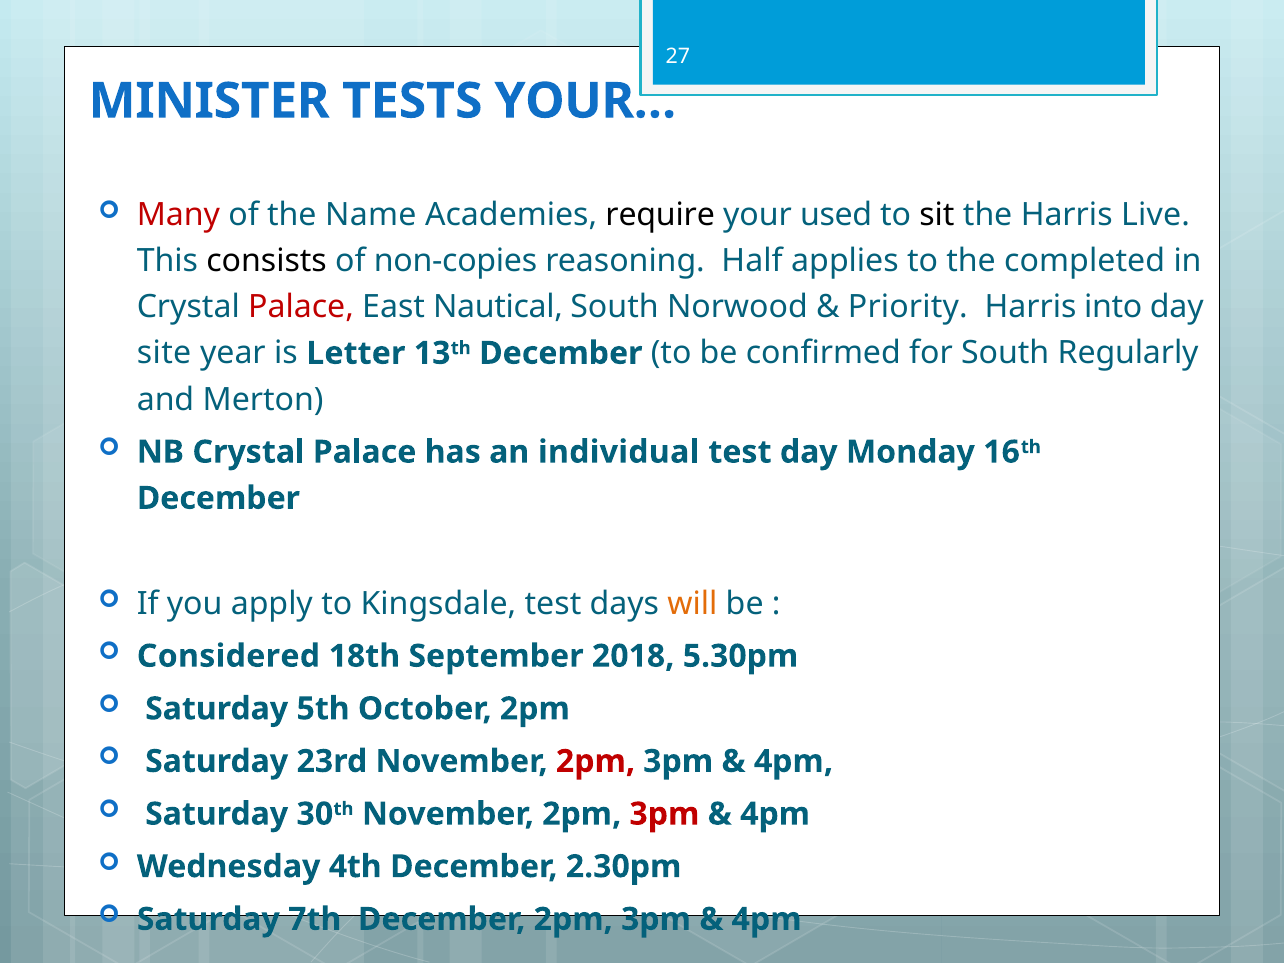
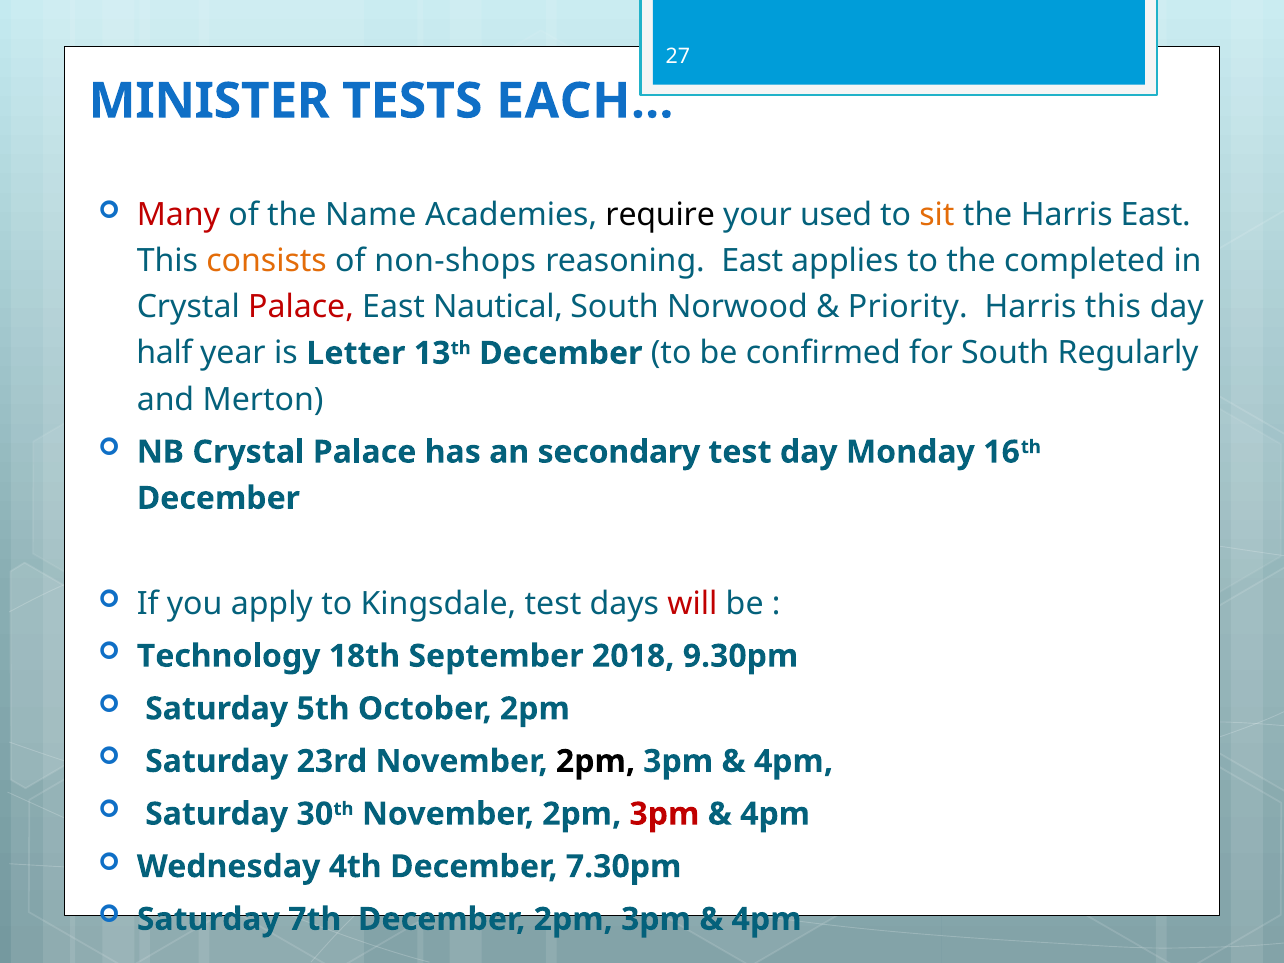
YOUR…: YOUR… -> EACH…
sit colour: black -> orange
Harris Live: Live -> East
consists colour: black -> orange
non-copies: non-copies -> non-shops
reasoning Half: Half -> East
Harris into: into -> this
site: site -> half
individual: individual -> secondary
will colour: orange -> red
Considered: Considered -> Technology
5.30pm: 5.30pm -> 9.30pm
2pm at (595, 761) colour: red -> black
2.30pm: 2.30pm -> 7.30pm
